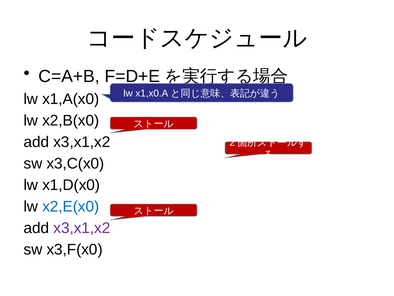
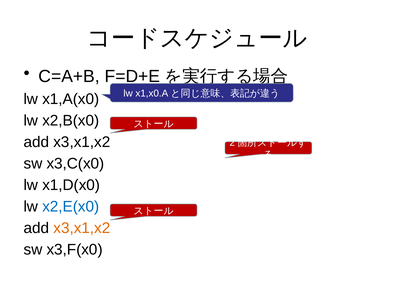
x3,x1,x2 at (82, 228) colour: purple -> orange
